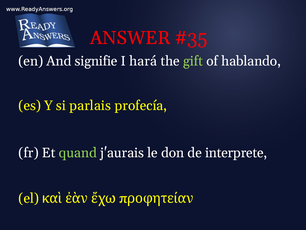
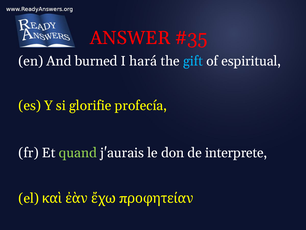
signifie: signifie -> burned
gift colour: light green -> light blue
hablando: hablando -> espiritual
parlais: parlais -> glorifie
